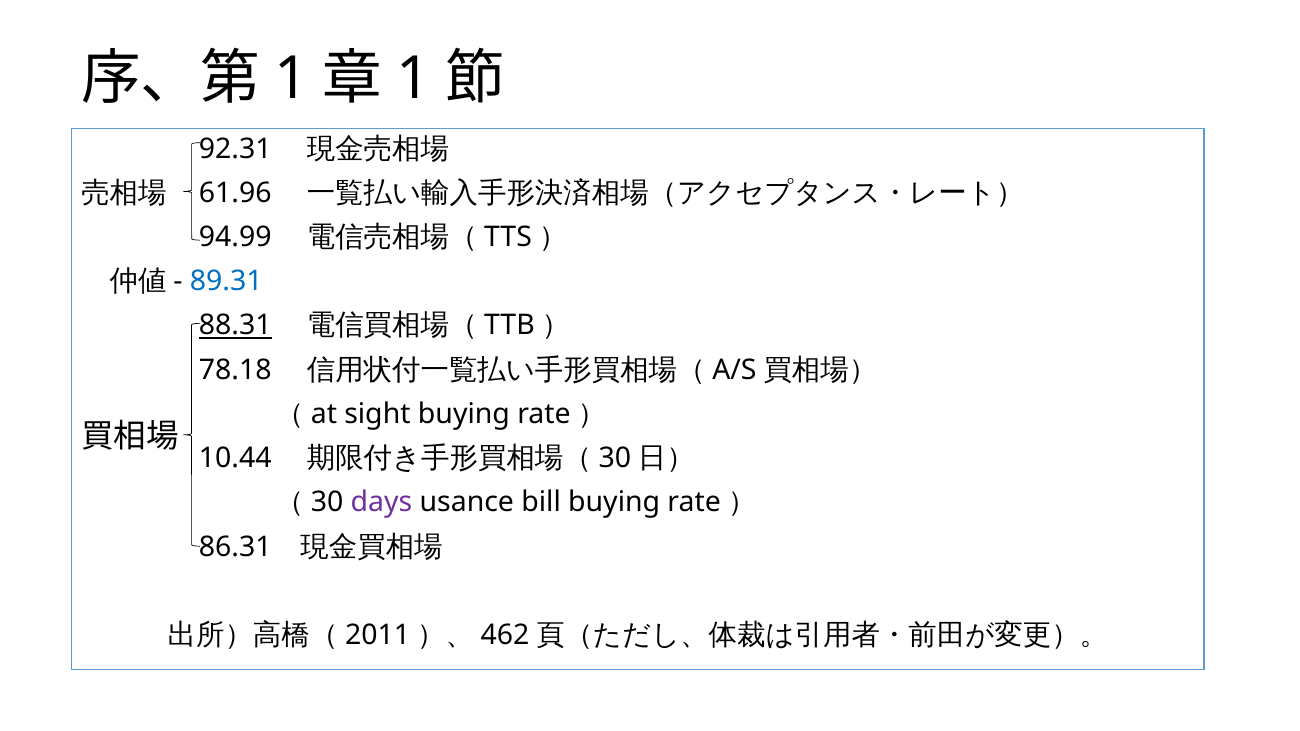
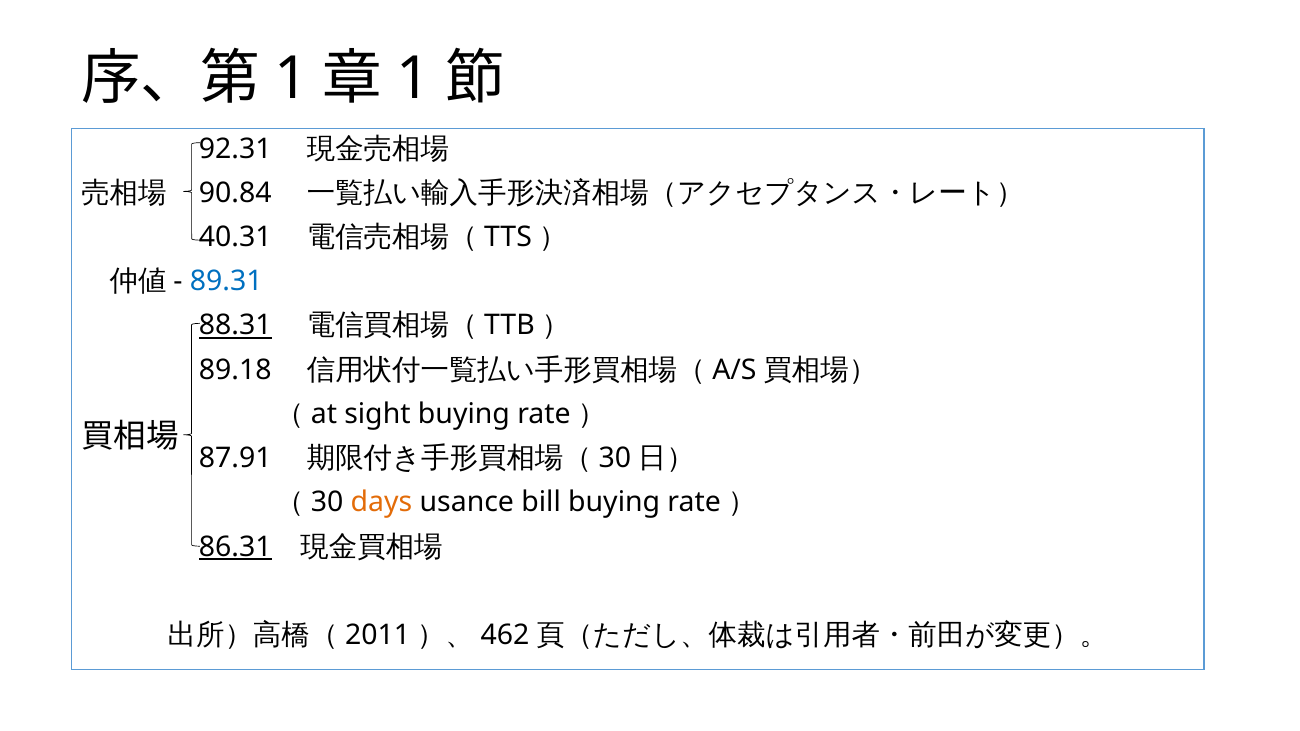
61.96: 61.96 -> 90.84
94.99: 94.99 -> 40.31
78.18: 78.18 -> 89.18
10.44: 10.44 -> 87.91
days colour: purple -> orange
86.31 underline: none -> present
